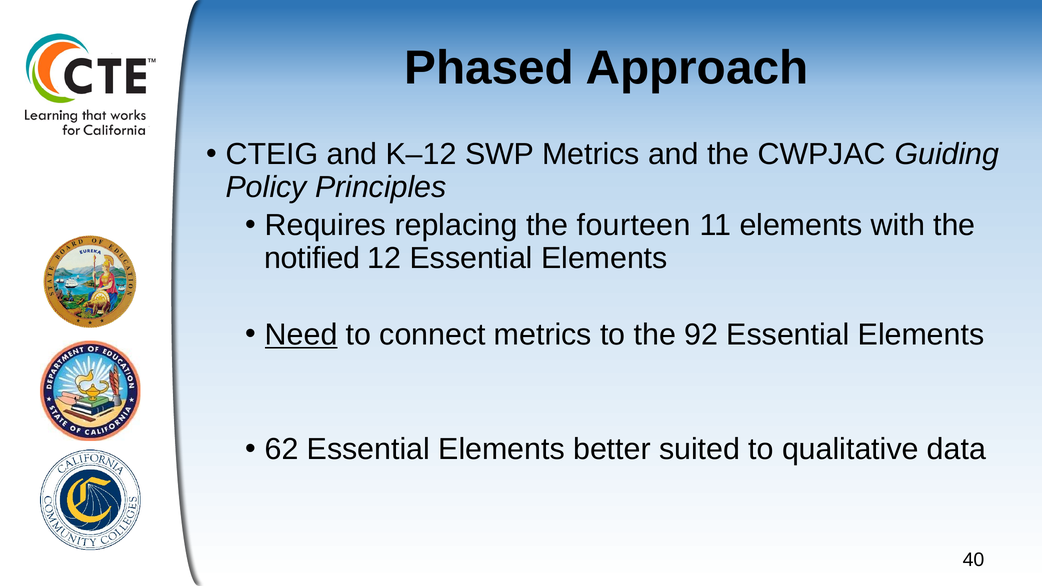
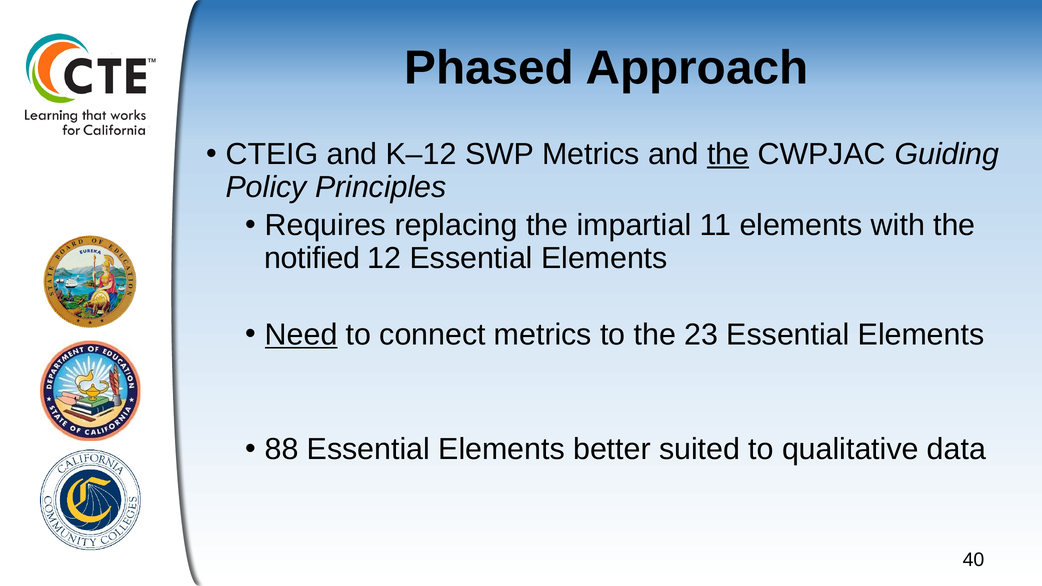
the at (728, 154) underline: none -> present
fourteen: fourteen -> impartial
92: 92 -> 23
62: 62 -> 88
